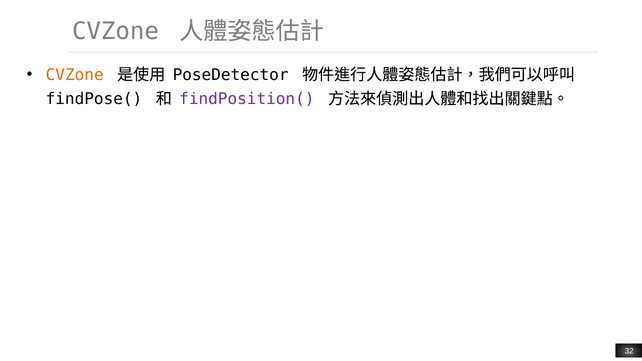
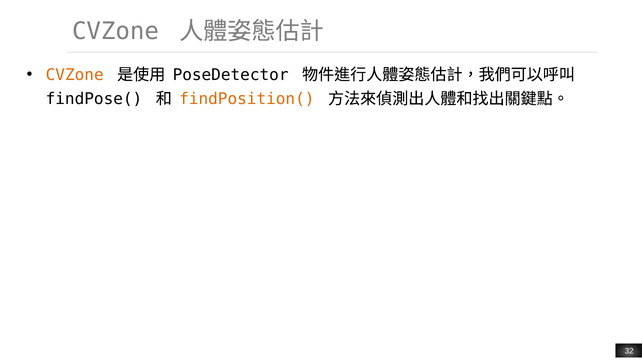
findPosition( colour: purple -> orange
